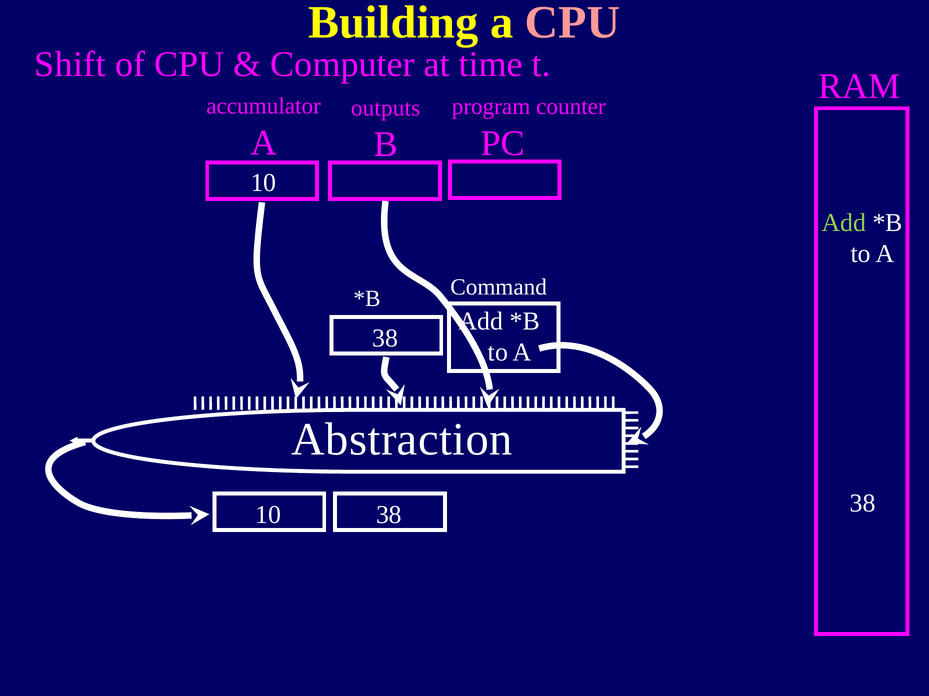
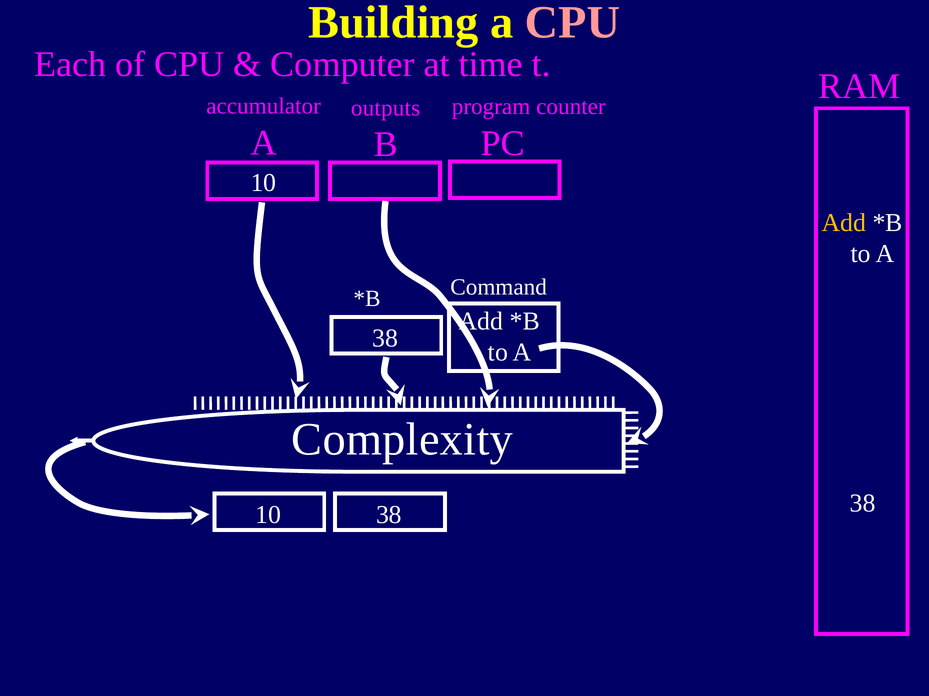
Shift: Shift -> Each
Add at (844, 223) colour: light green -> yellow
Abstraction: Abstraction -> Complexity
